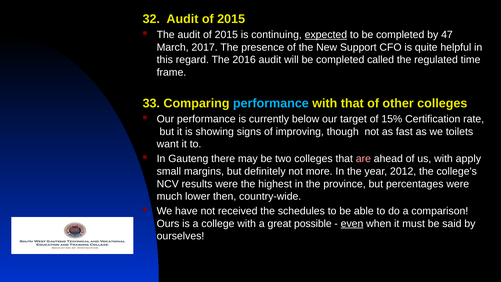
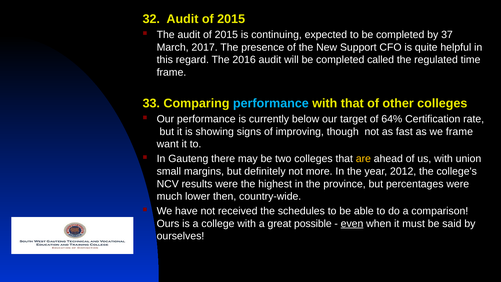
expected underline: present -> none
47: 47 -> 37
15%: 15% -> 64%
we toilets: toilets -> frame
are colour: pink -> yellow
apply: apply -> union
